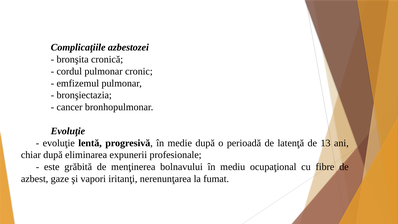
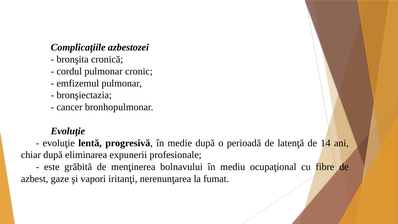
13: 13 -> 14
